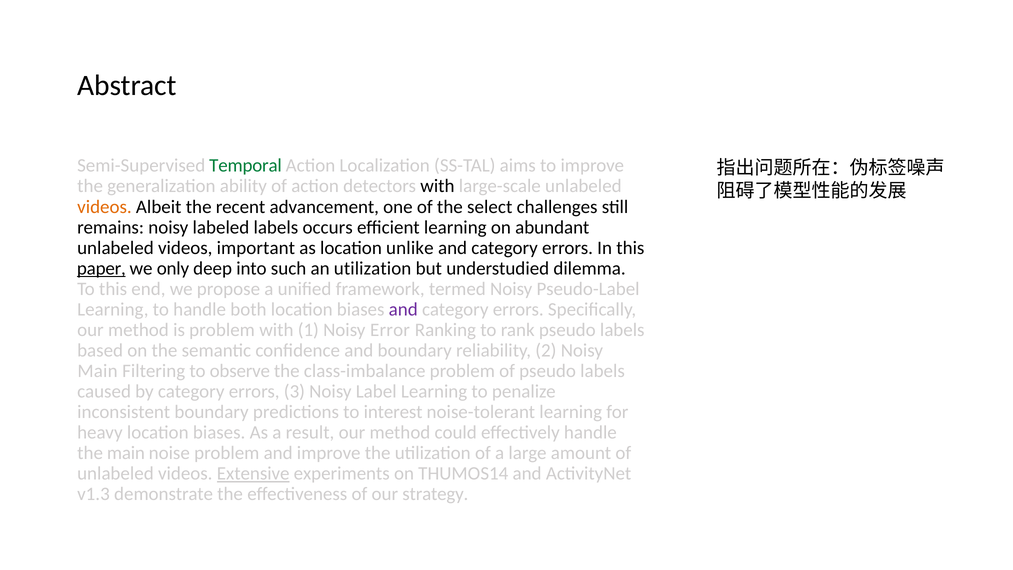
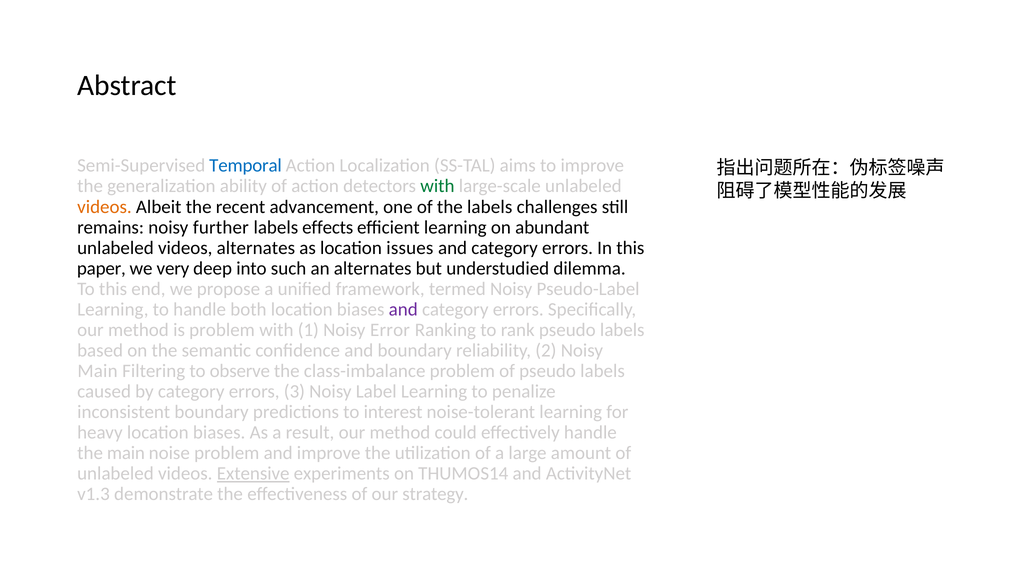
Temporal colour: green -> blue
with at (437, 186) colour: black -> green
the select: select -> labels
labeled: labeled -> further
occurs: occurs -> effects
videos important: important -> alternates
unlike: unlike -> issues
paper underline: present -> none
only: only -> very
an utilization: utilization -> alternates
